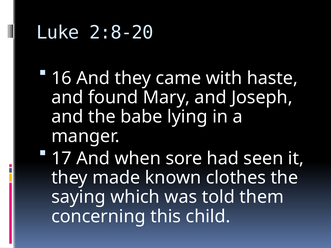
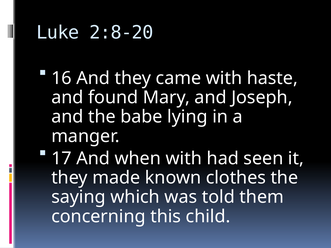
when sore: sore -> with
